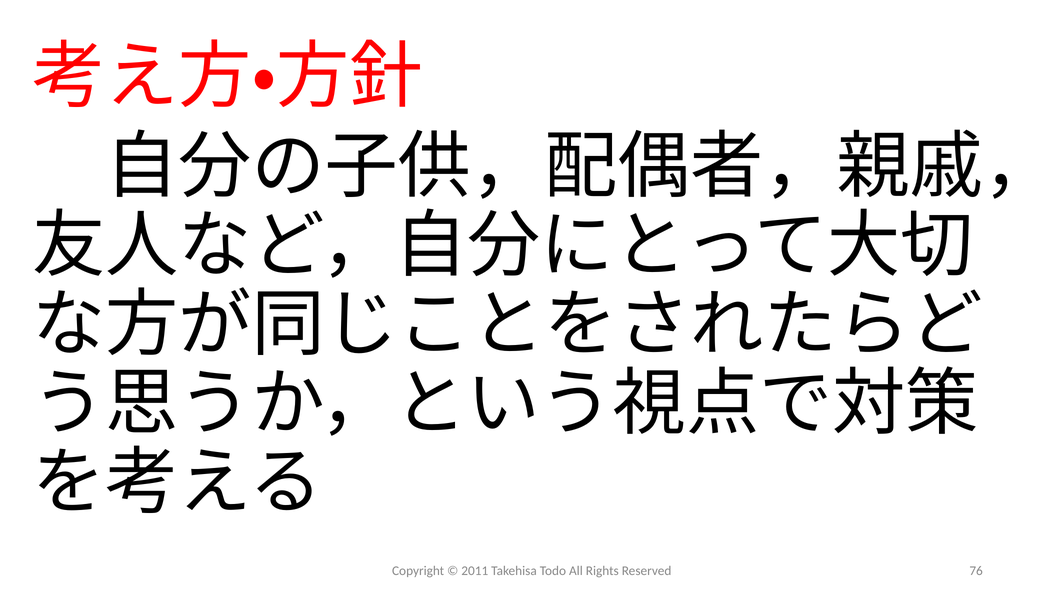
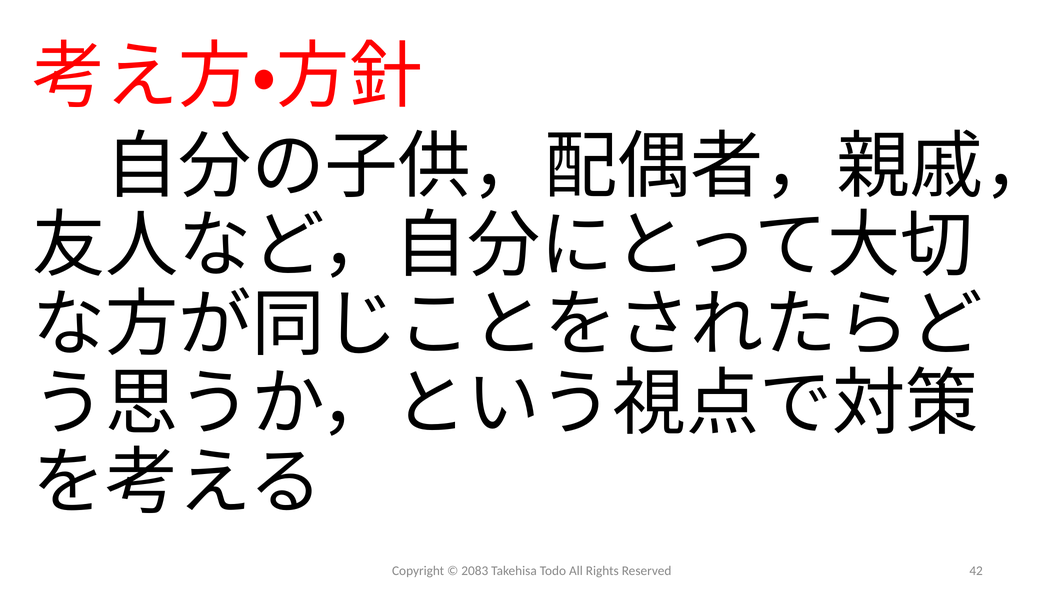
2011: 2011 -> 2083
76: 76 -> 42
